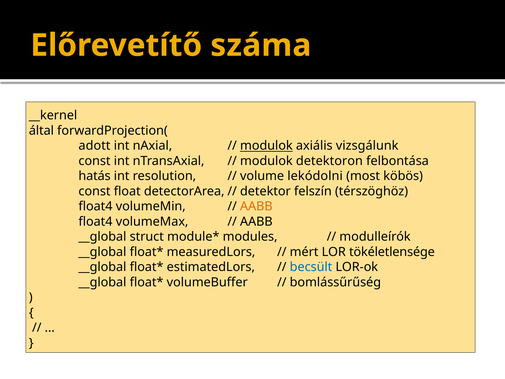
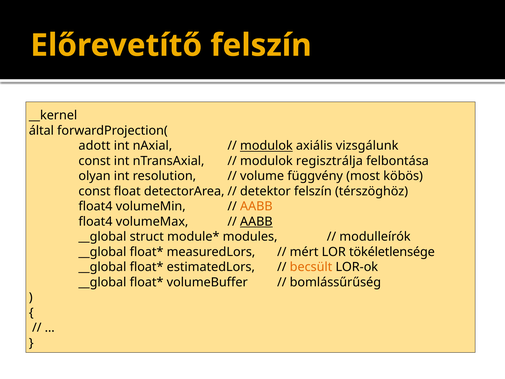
Előrevetítő száma: száma -> felszín
detektoron: detektoron -> regisztrálja
hatás: hatás -> olyan
lekódolni: lekódolni -> függvény
AABB at (256, 221) underline: none -> present
becsült colour: blue -> orange
